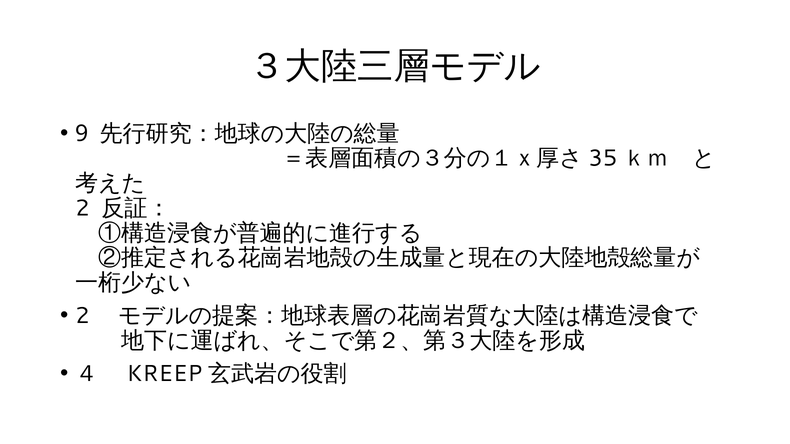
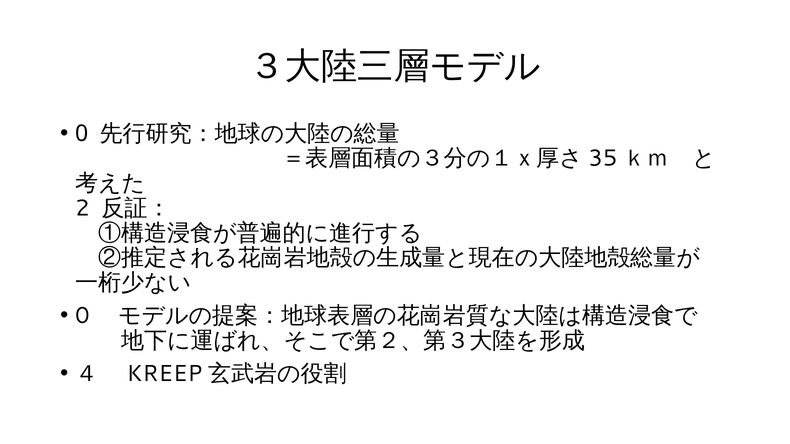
9 at (82, 134): 9 -> 0
2 at (82, 316): 2 -> 0
